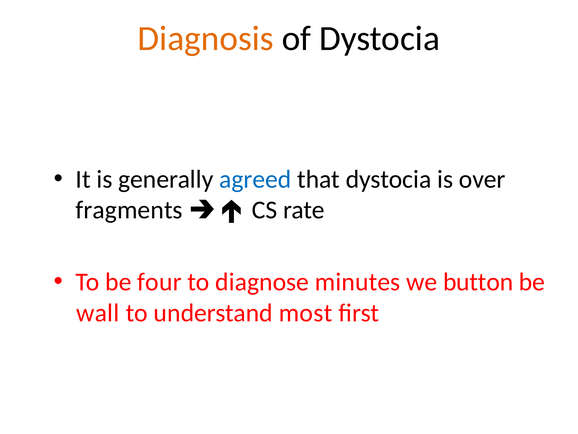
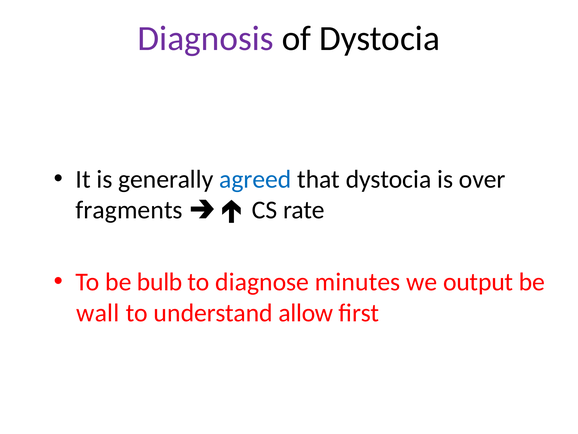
Diagnosis colour: orange -> purple
four: four -> bulb
button: button -> output
most: most -> allow
